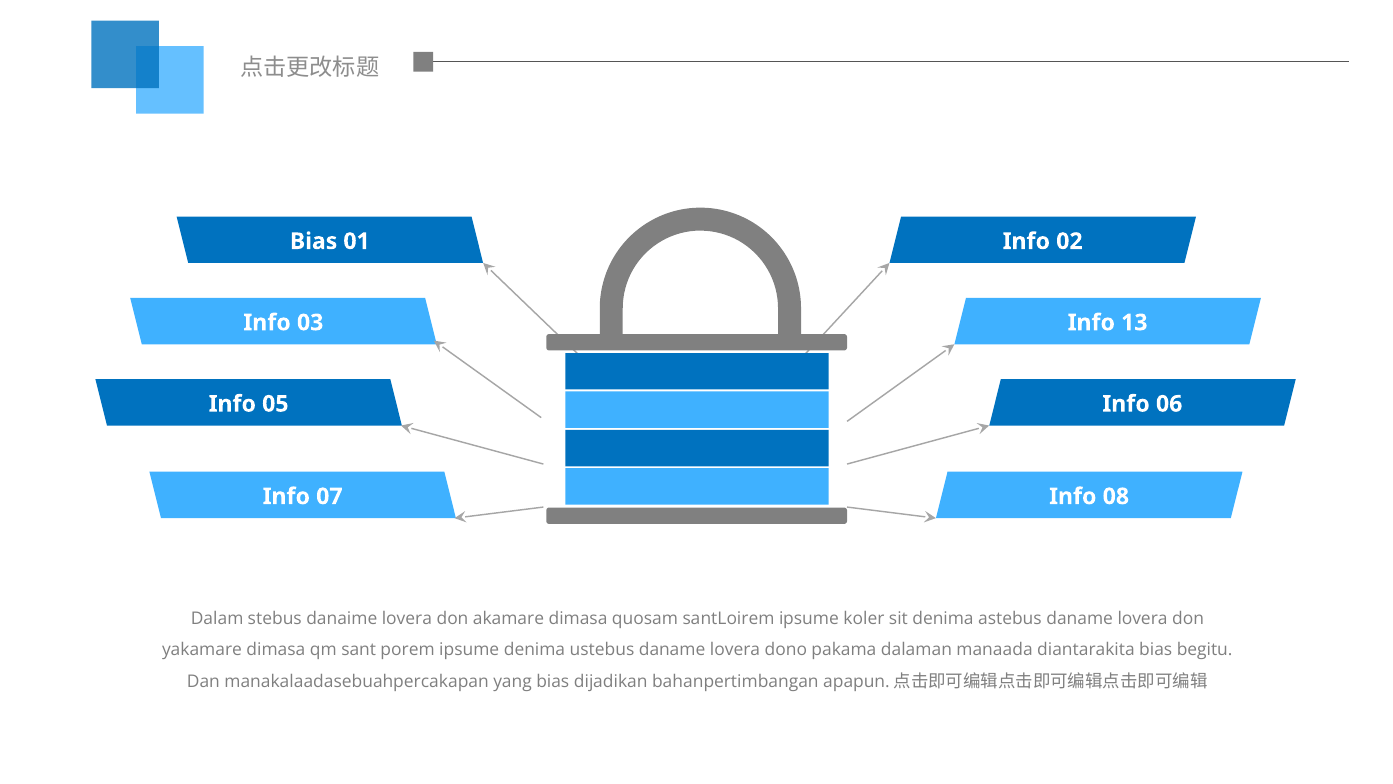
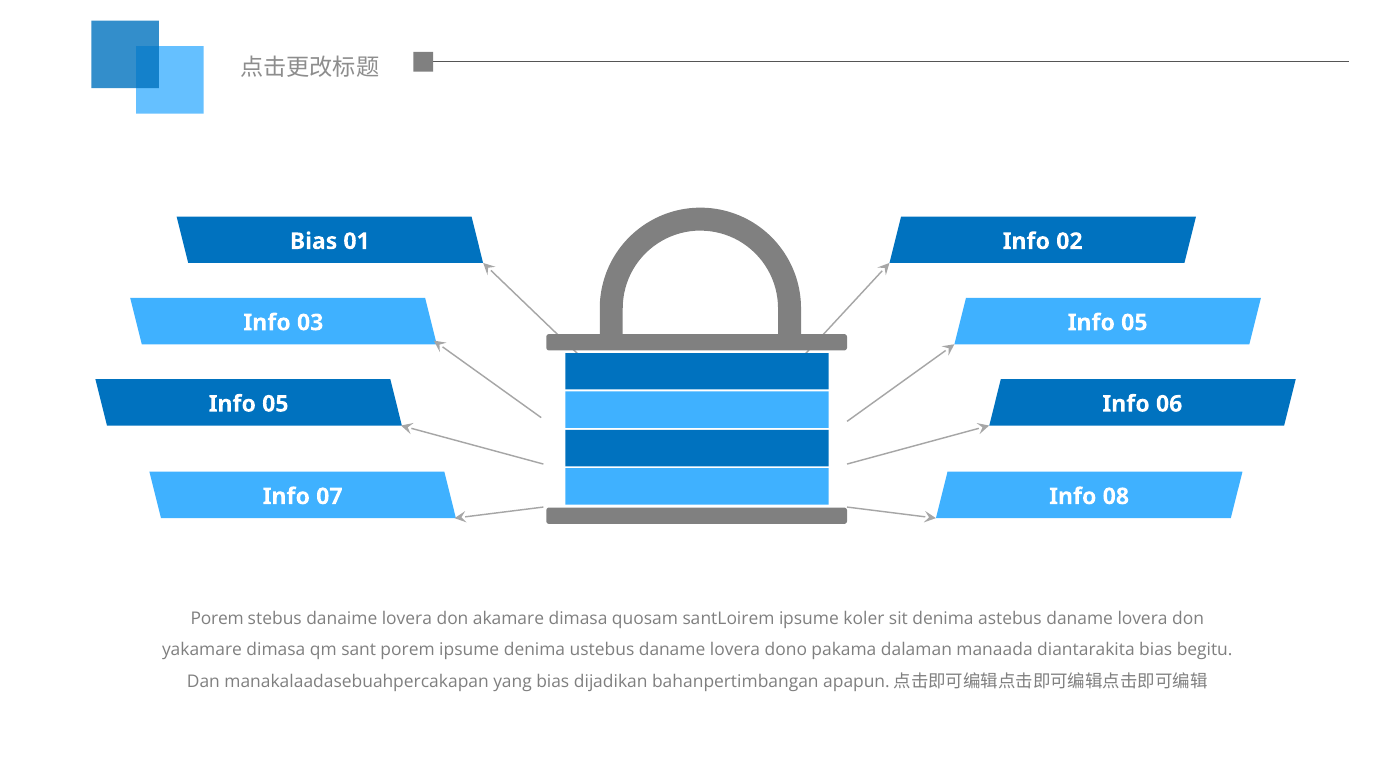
13 at (1134, 323): 13 -> 05
Dalam at (217, 618): Dalam -> Porem
